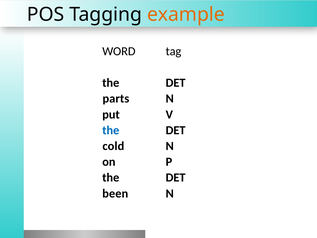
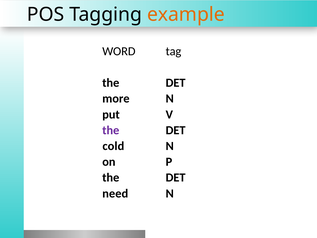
parts: parts -> more
the at (111, 130) colour: blue -> purple
been: been -> need
